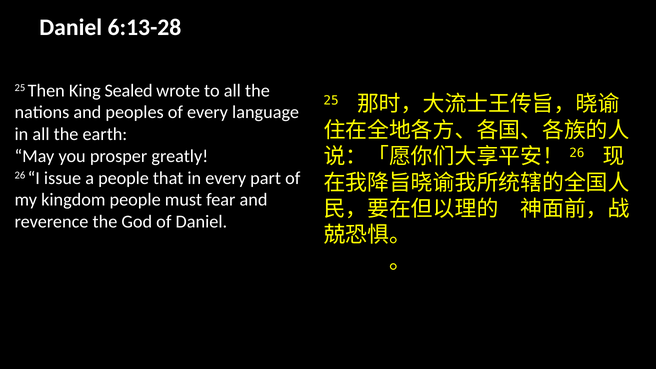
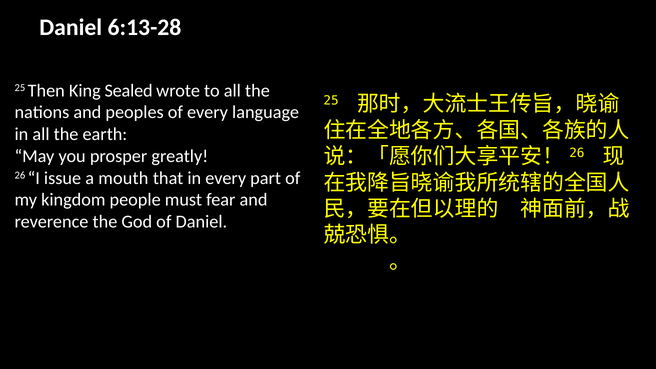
a people: people -> mouth
